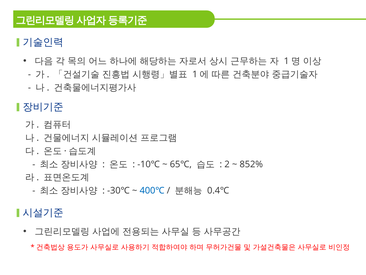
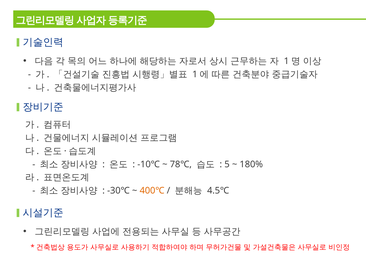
65℃: 65℃ -> 78℃
2: 2 -> 5
852%: 852% -> 180%
400℃ colour: blue -> orange
0.4℃: 0.4℃ -> 4.5℃
